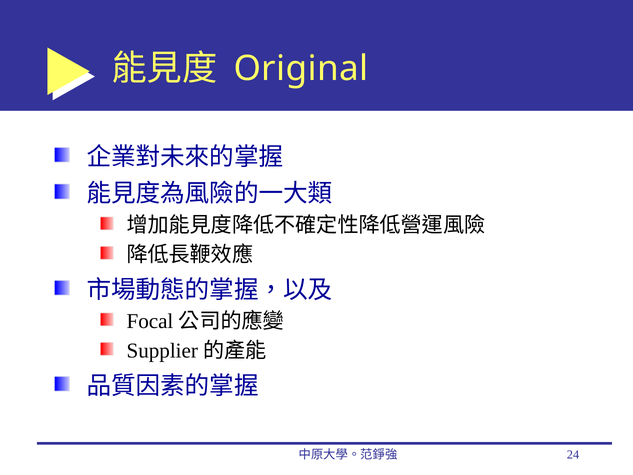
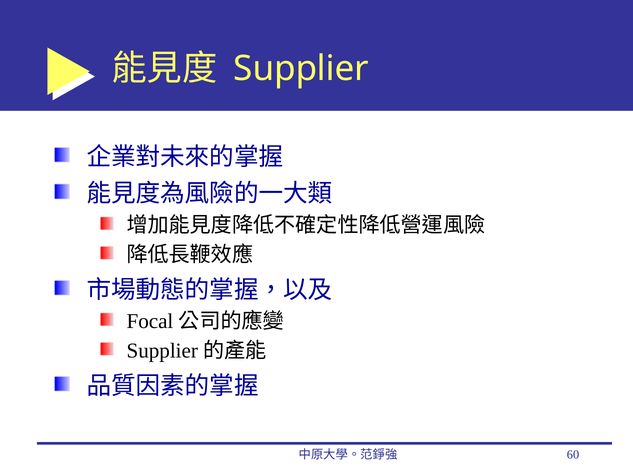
Original: Original -> Supplier
24: 24 -> 60
